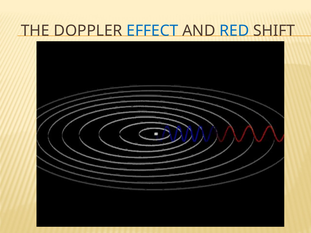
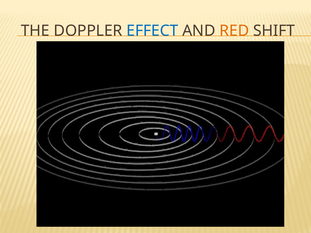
RED colour: blue -> orange
